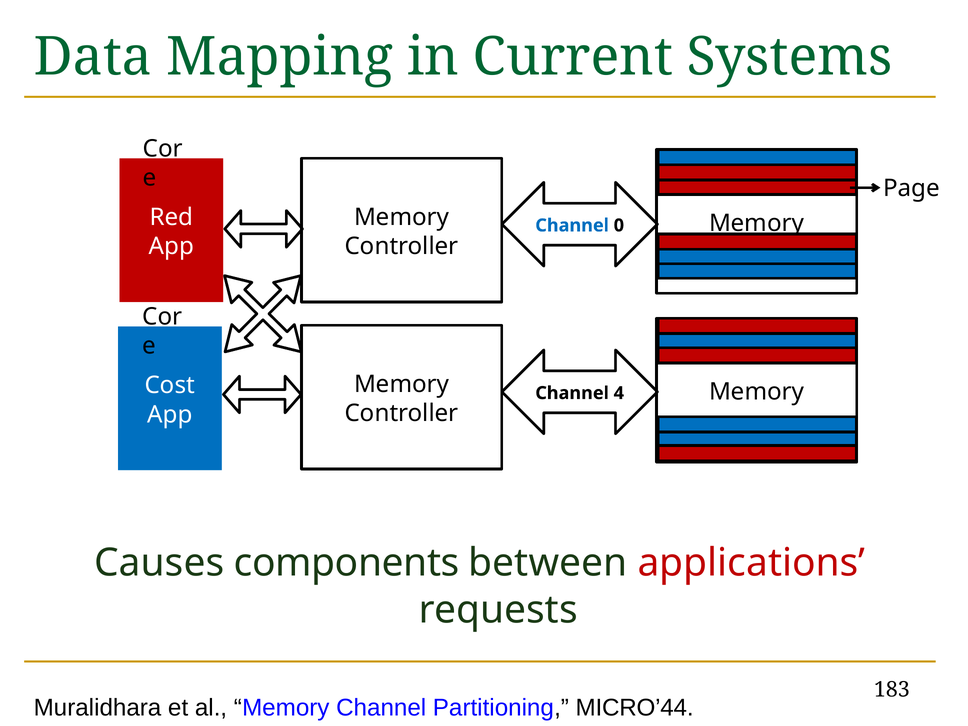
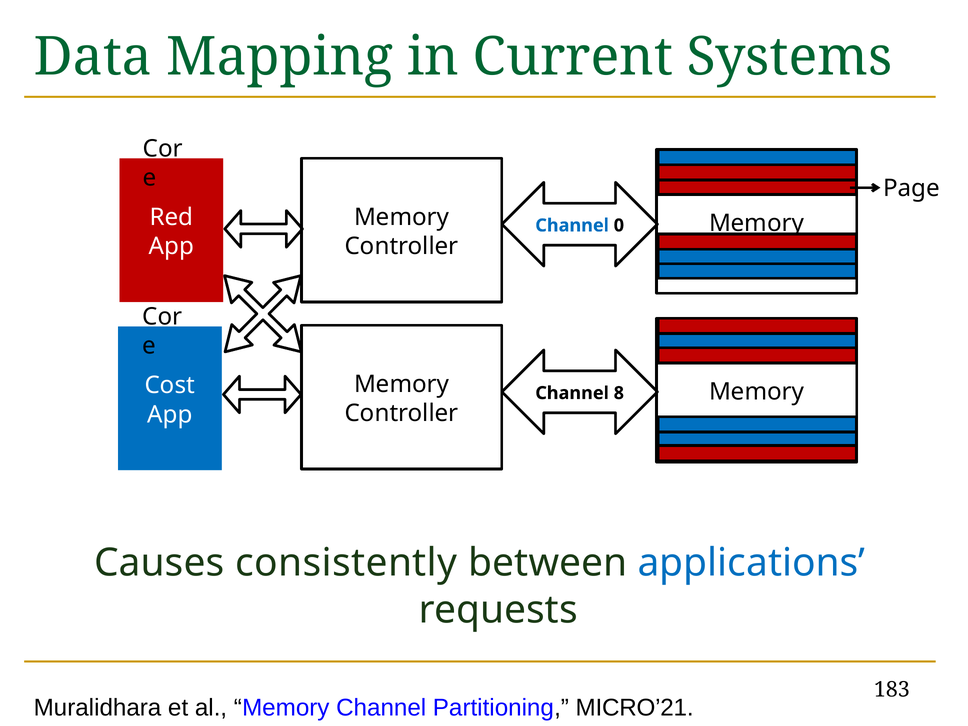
4: 4 -> 8
components: components -> consistently
applications colour: red -> blue
MICRO’44: MICRO’44 -> MICRO’21
